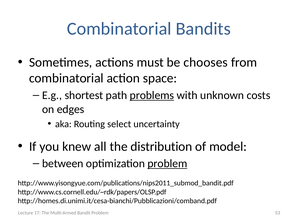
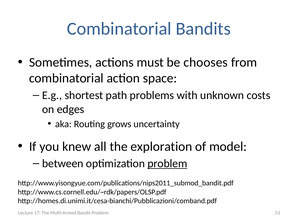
problems underline: present -> none
select: select -> grows
distribution: distribution -> exploration
